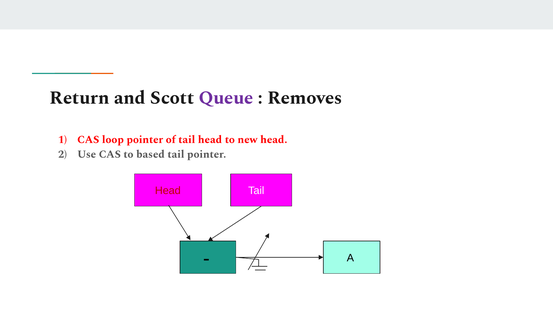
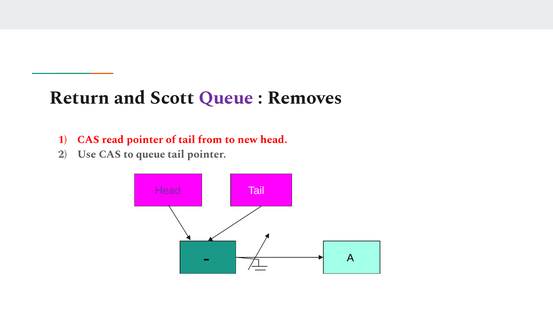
loop: loop -> read
tail head: head -> from
to based: based -> queue
Head at (168, 191) colour: red -> purple
